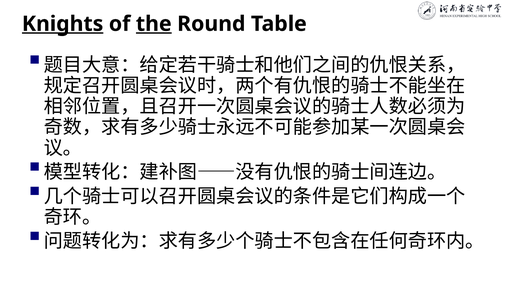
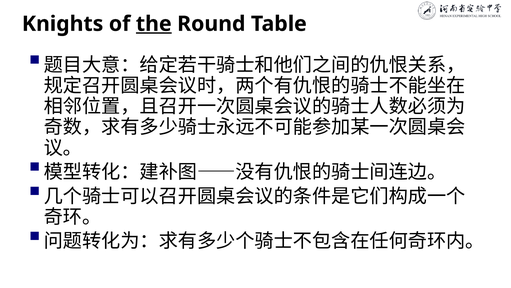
Knights underline: present -> none
